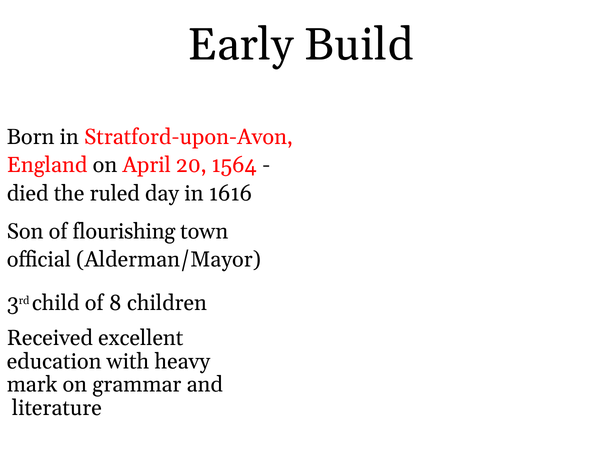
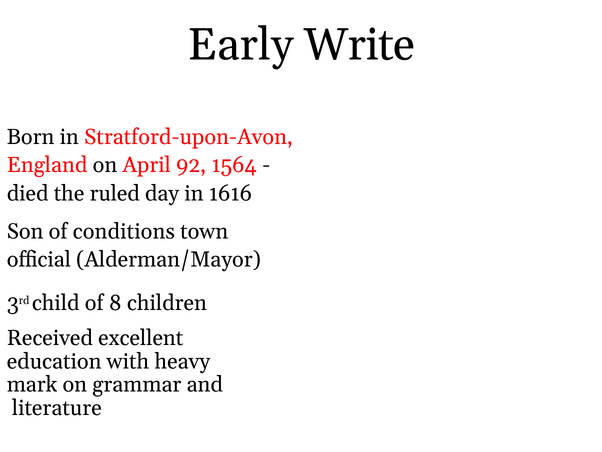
Build: Build -> Write
20: 20 -> 92
flourishing: flourishing -> conditions
